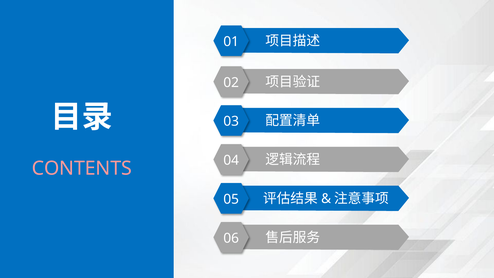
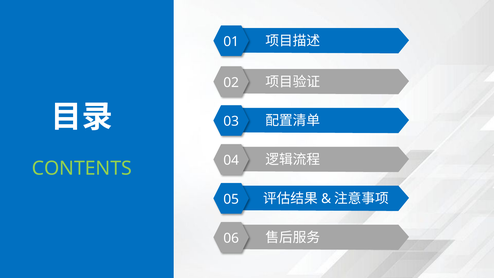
CONTENTS colour: pink -> light green
